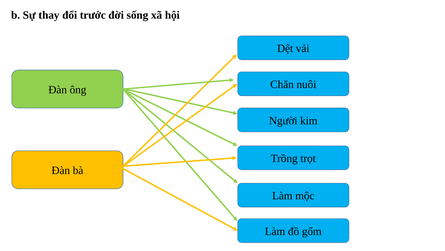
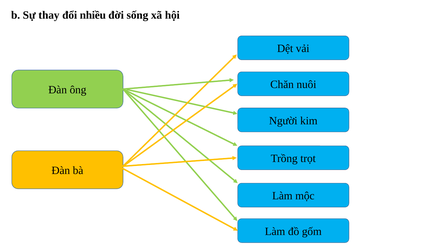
trước: trước -> nhiều
